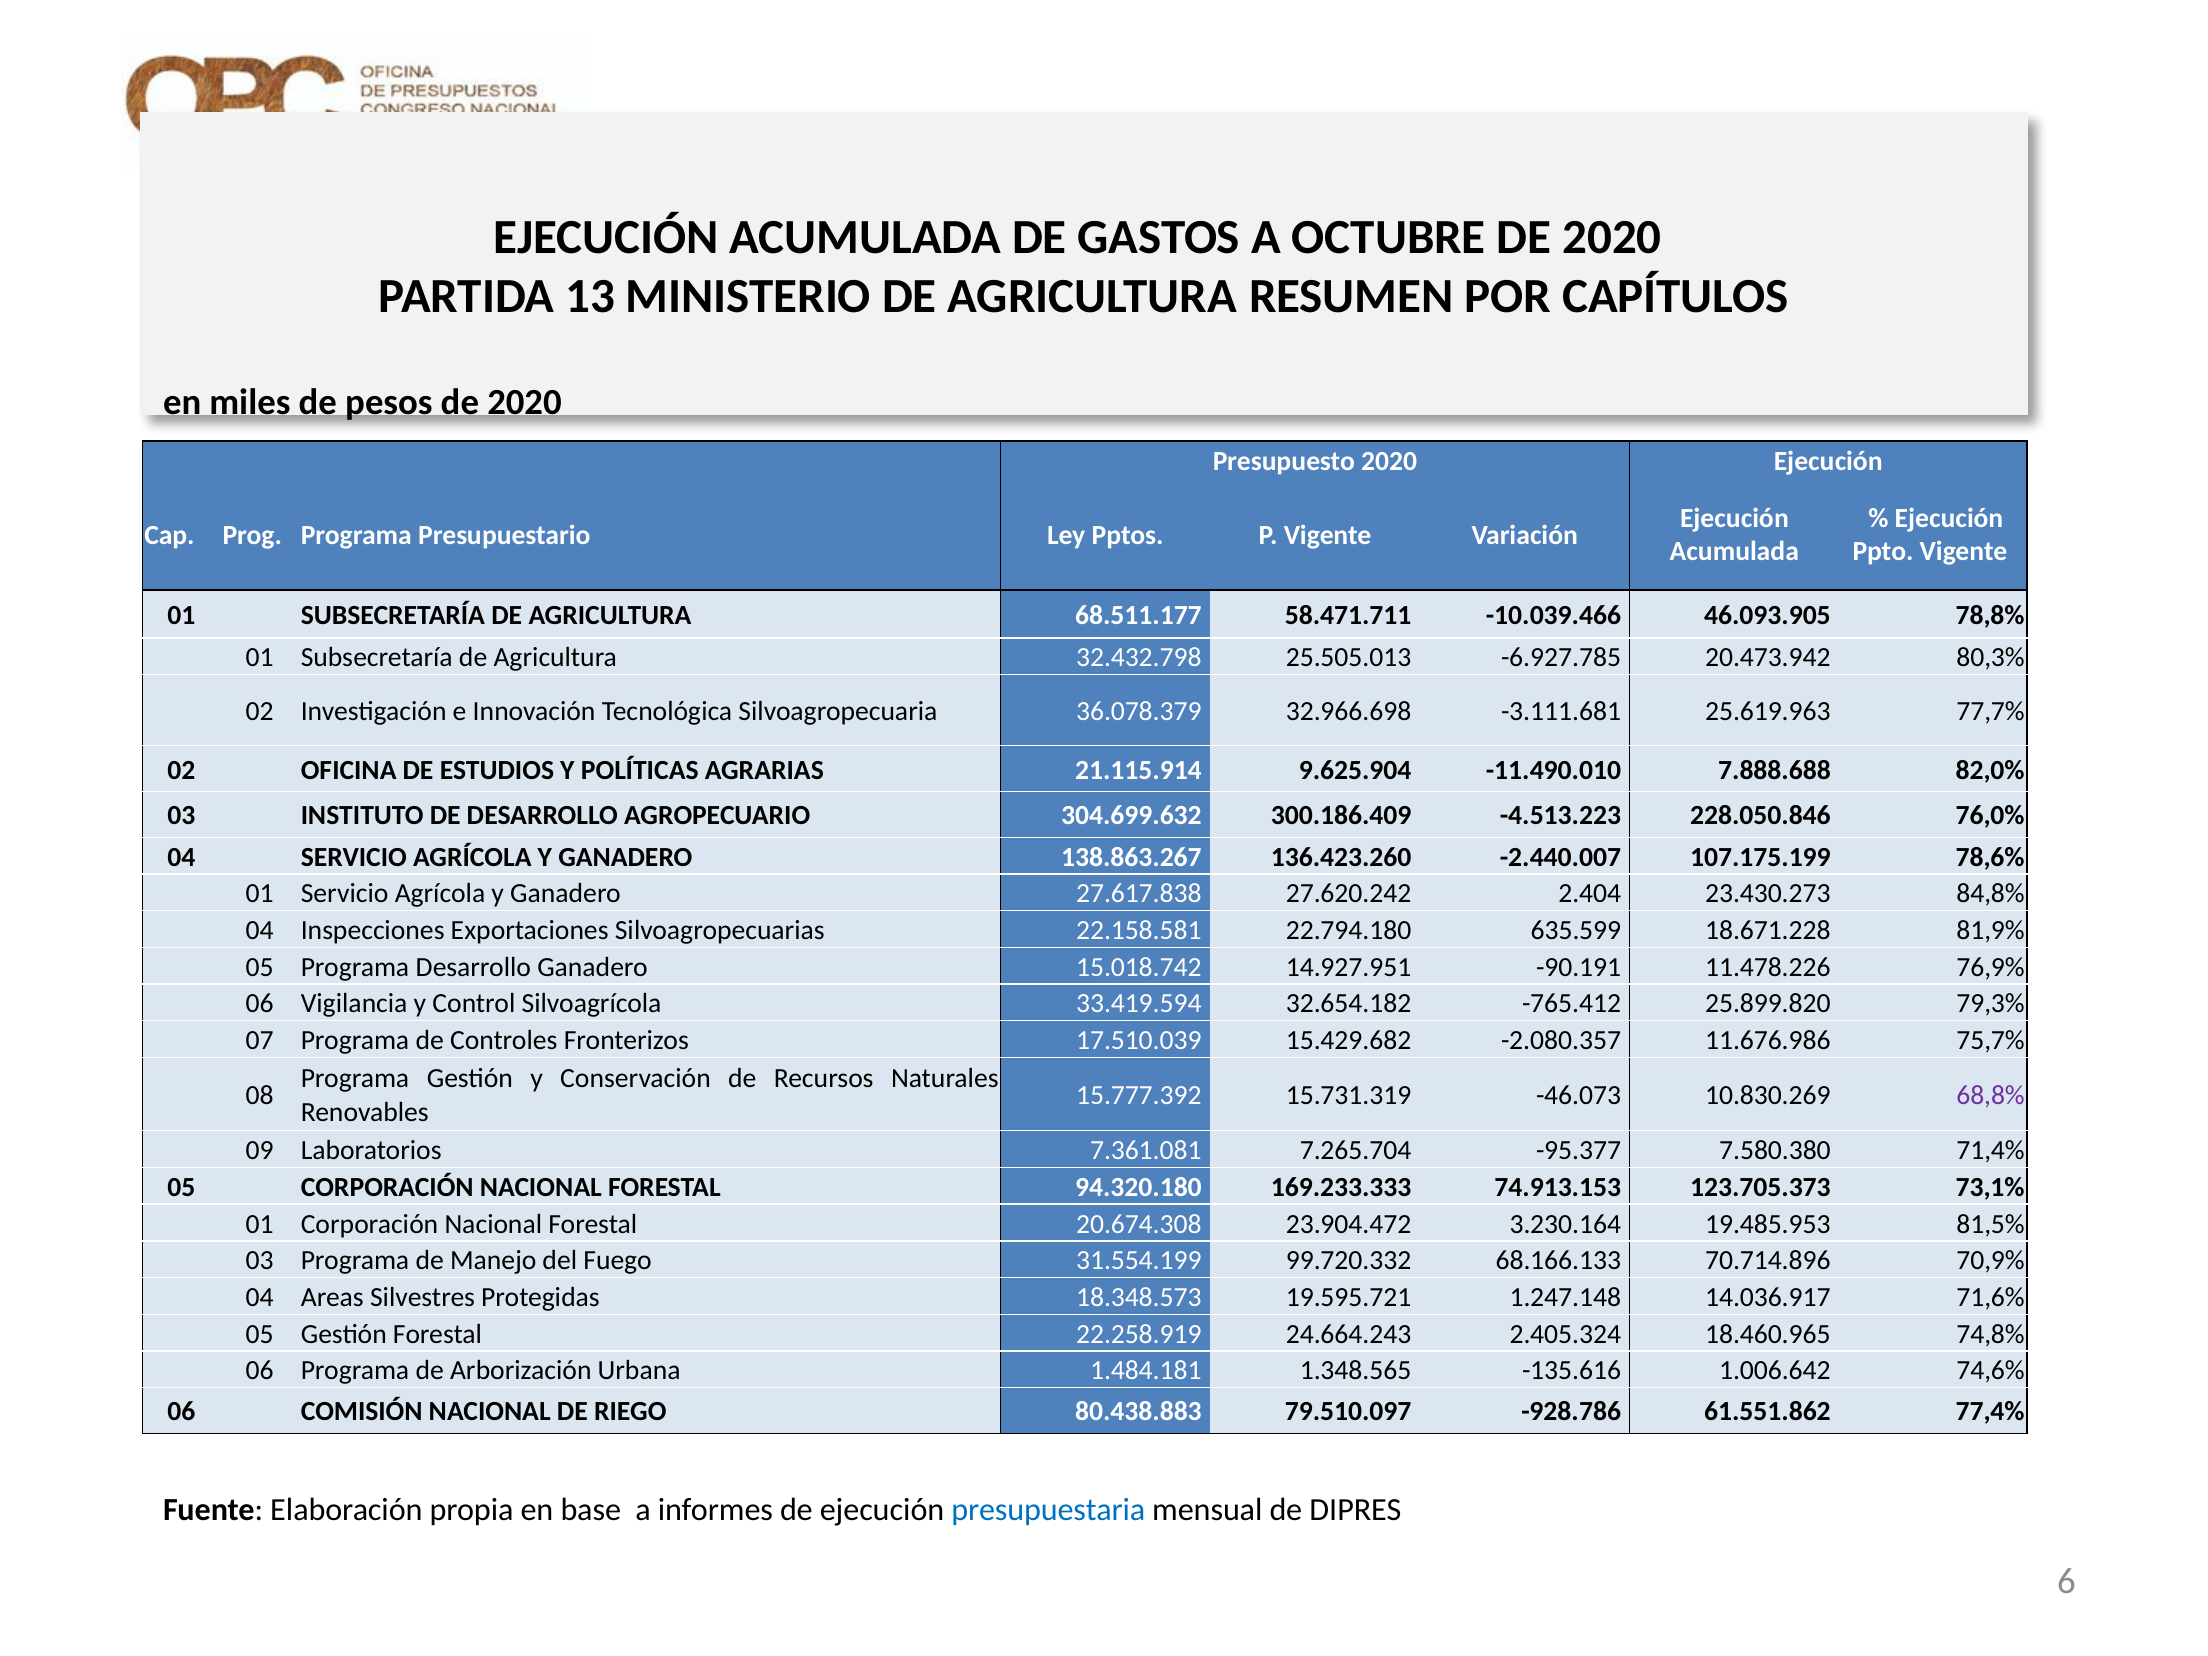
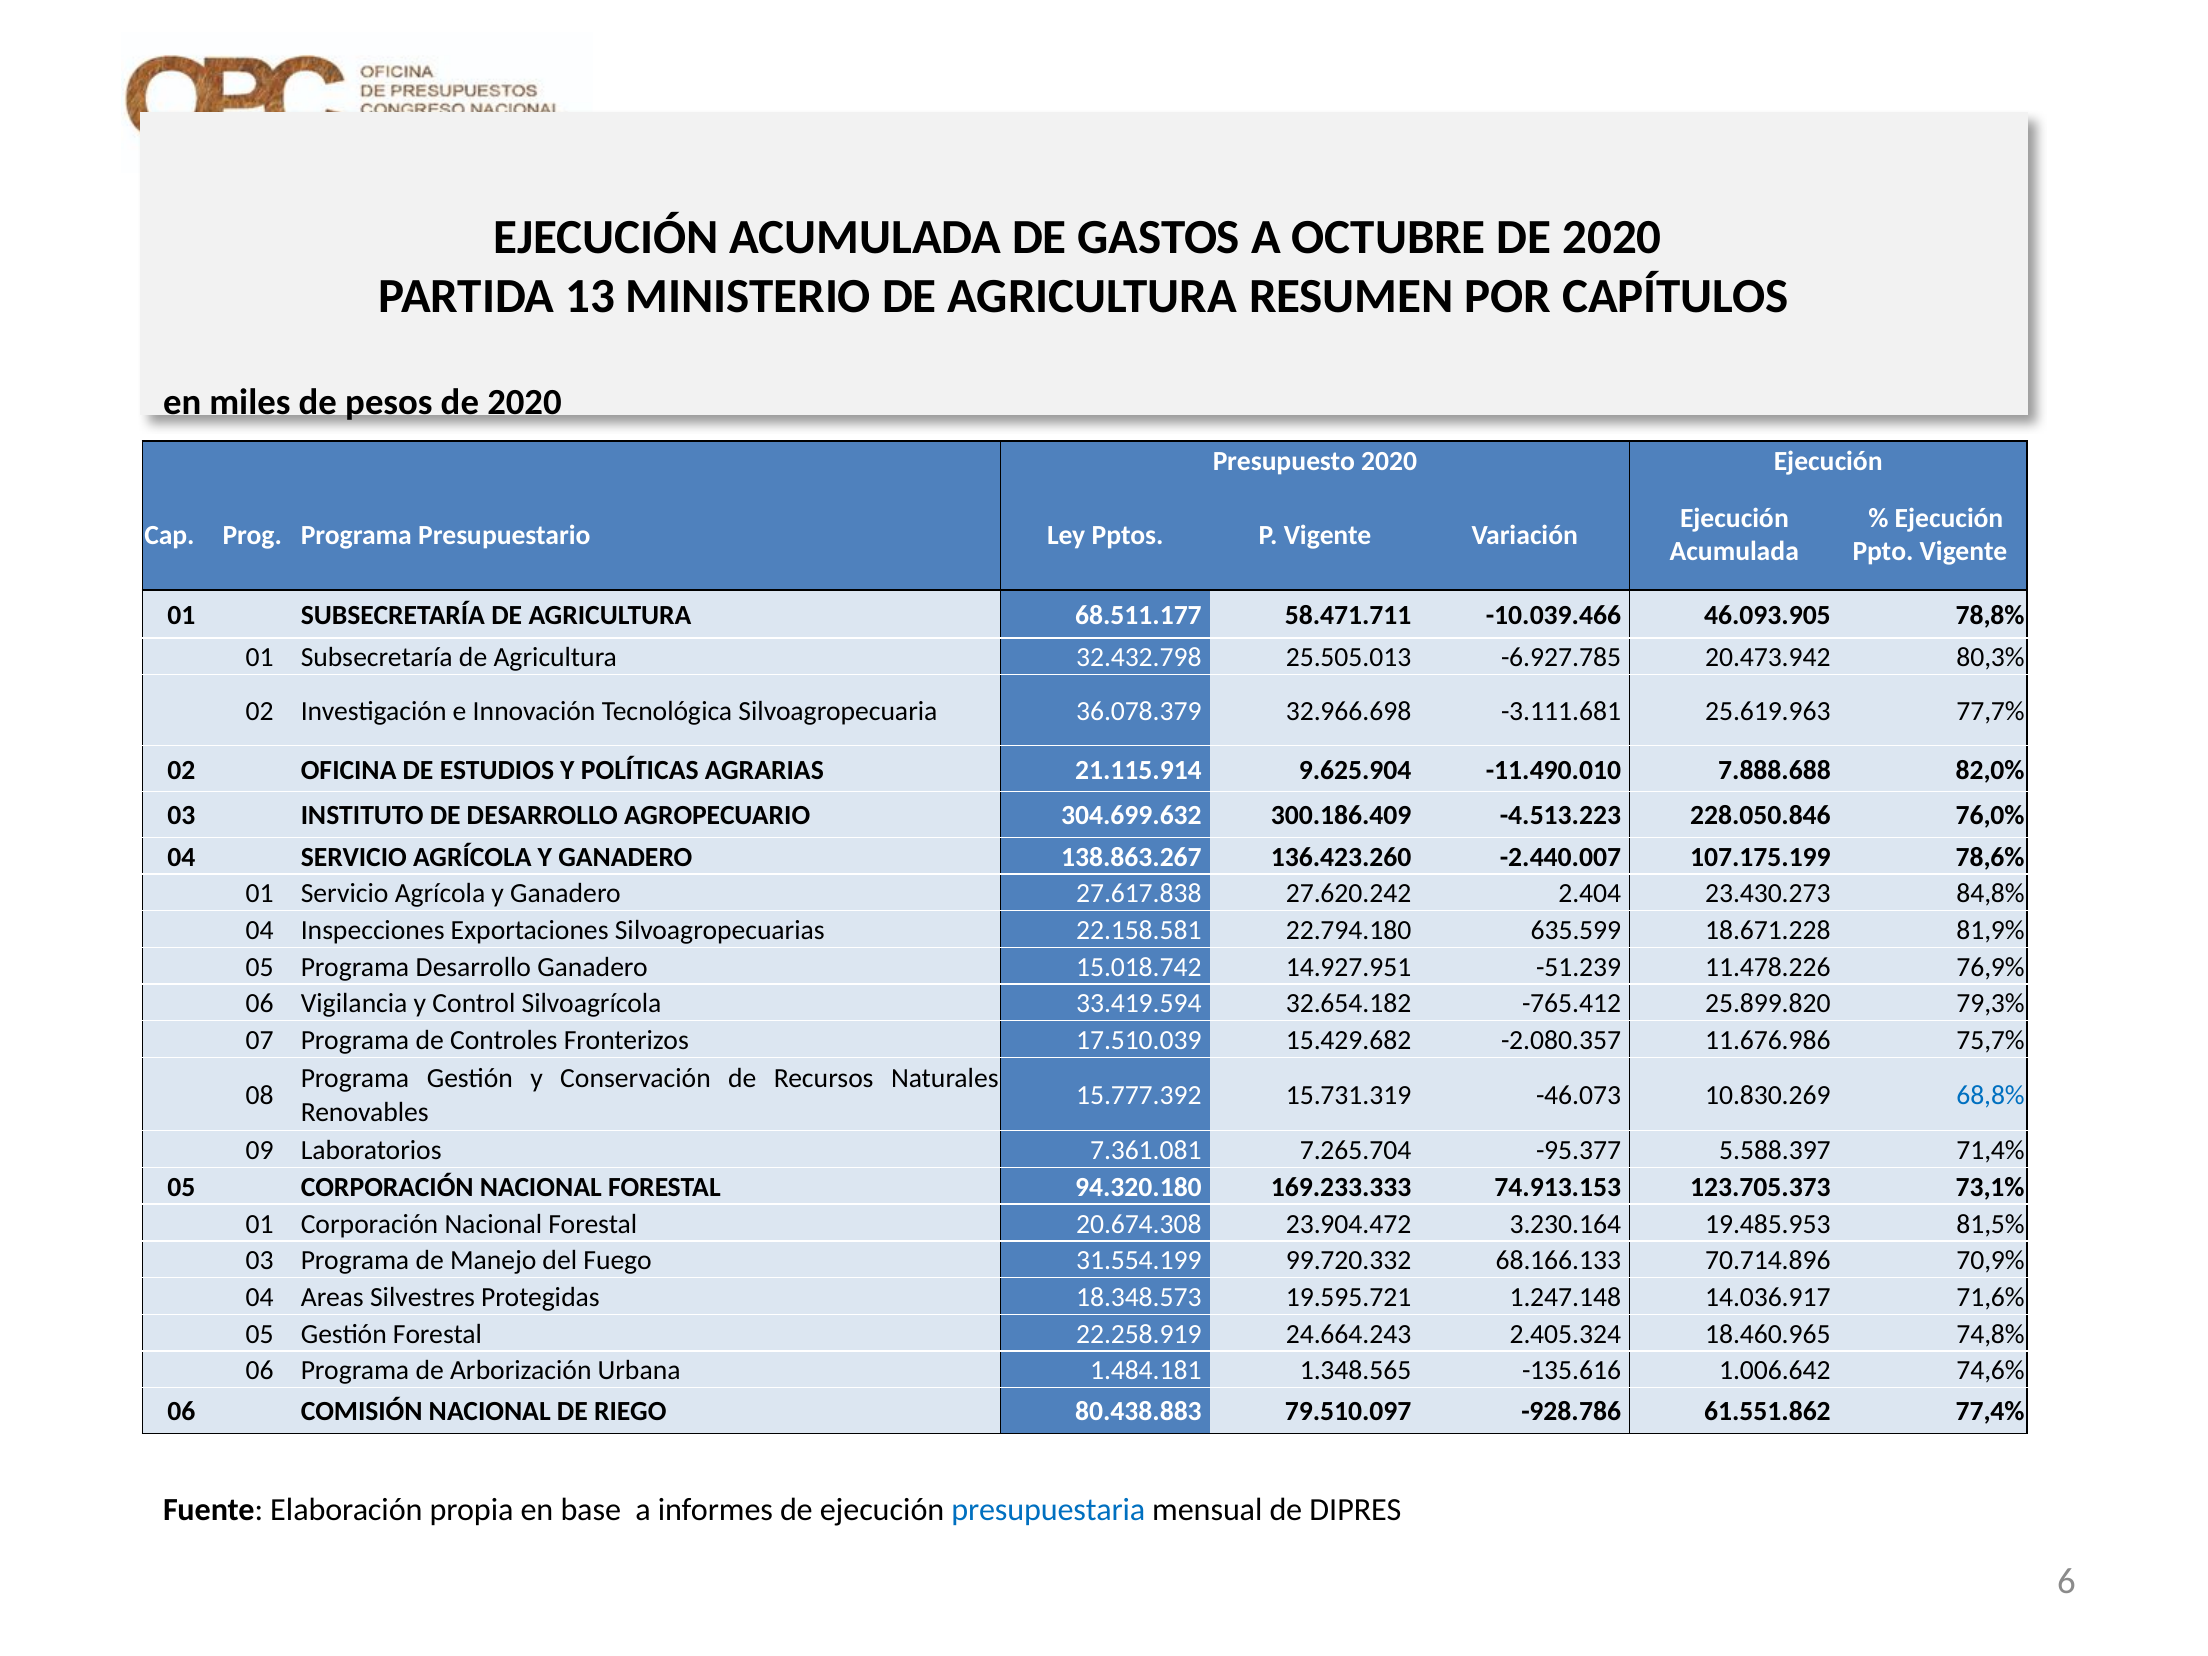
-90.191: -90.191 -> -51.239
68,8% colour: purple -> blue
7.580.380: 7.580.380 -> 5.588.397
